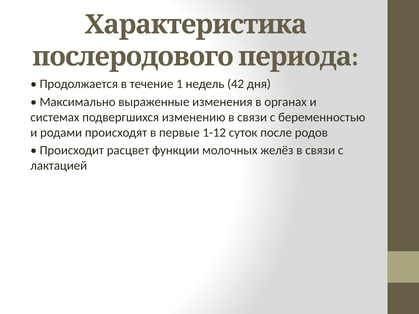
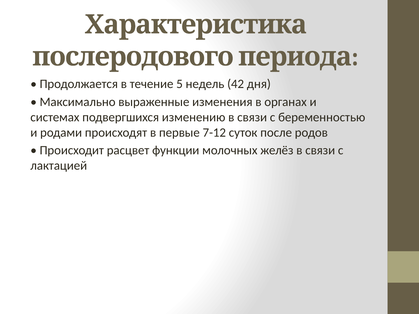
1: 1 -> 5
1-12: 1-12 -> 7-12
